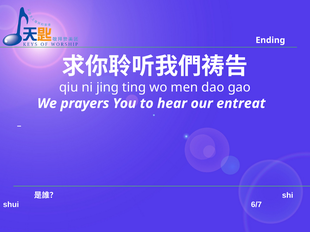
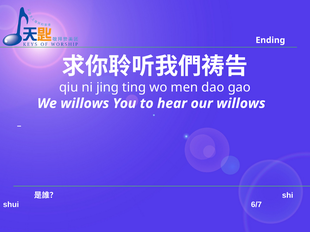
We prayers: prayers -> willows
our entreat: entreat -> willows
